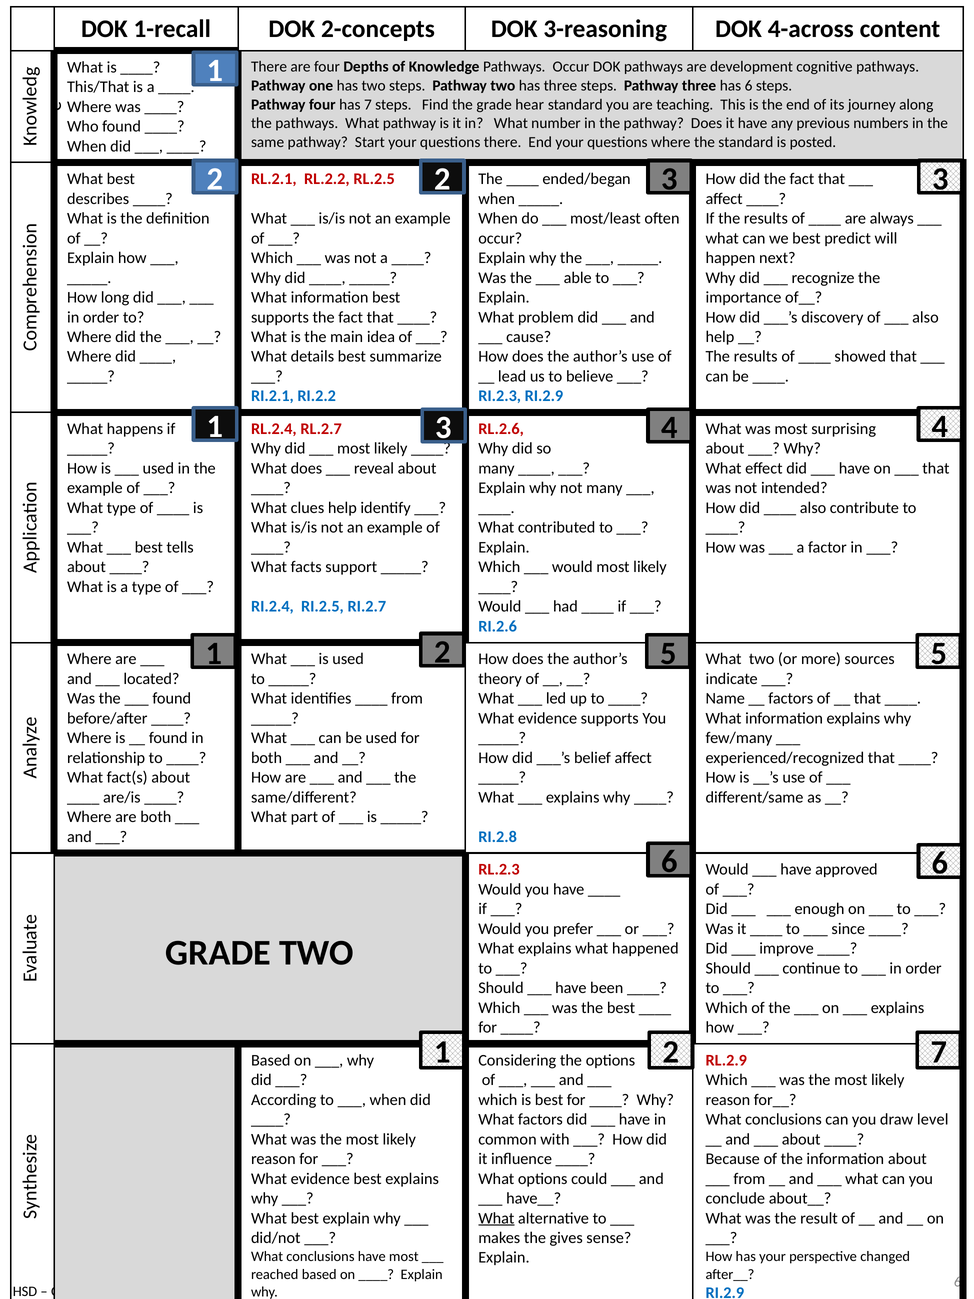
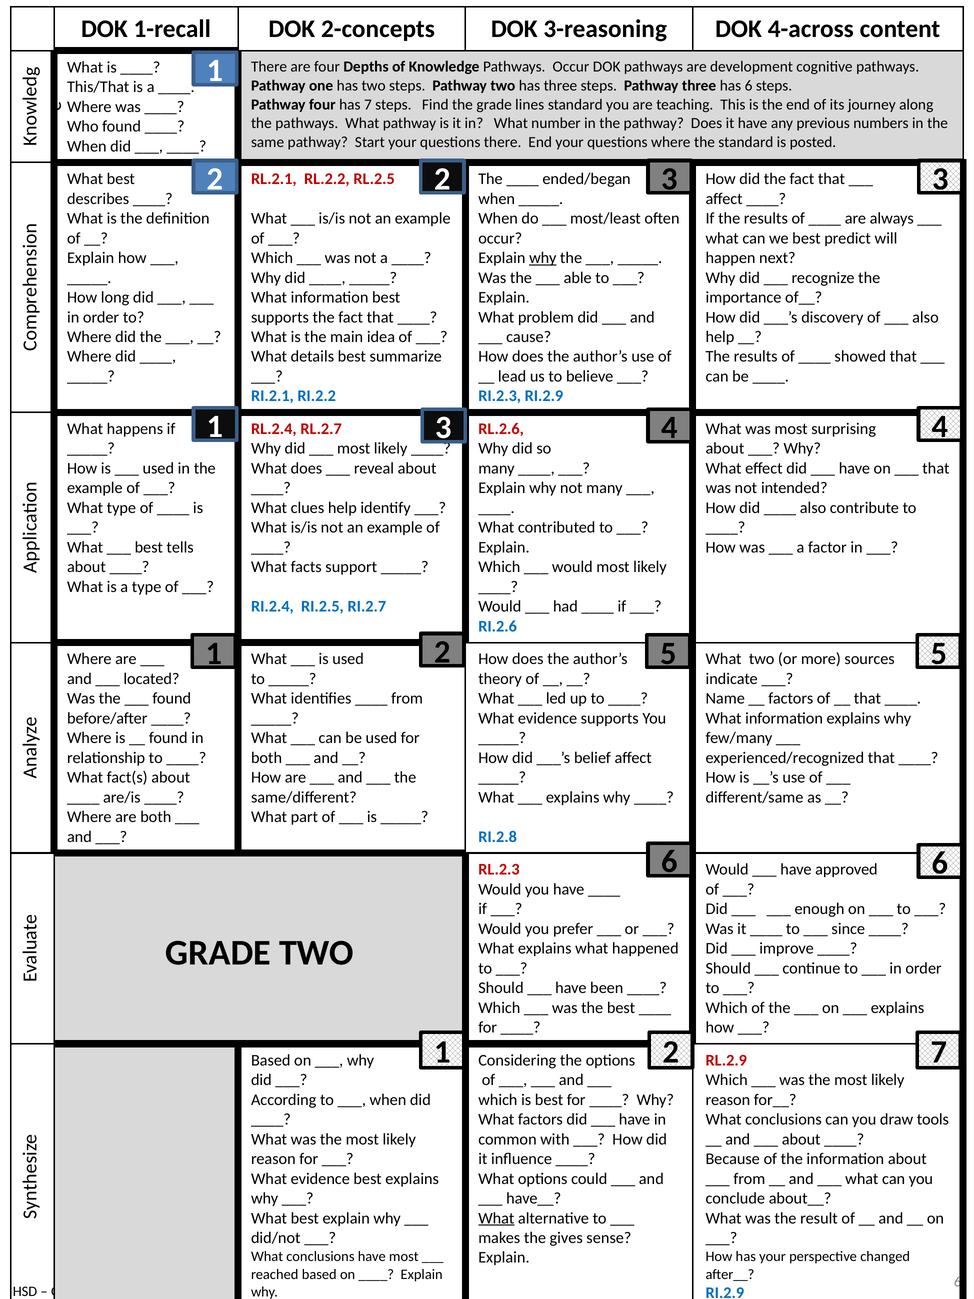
hear: hear -> lines
why at (543, 258) underline: none -> present
level: level -> tools
